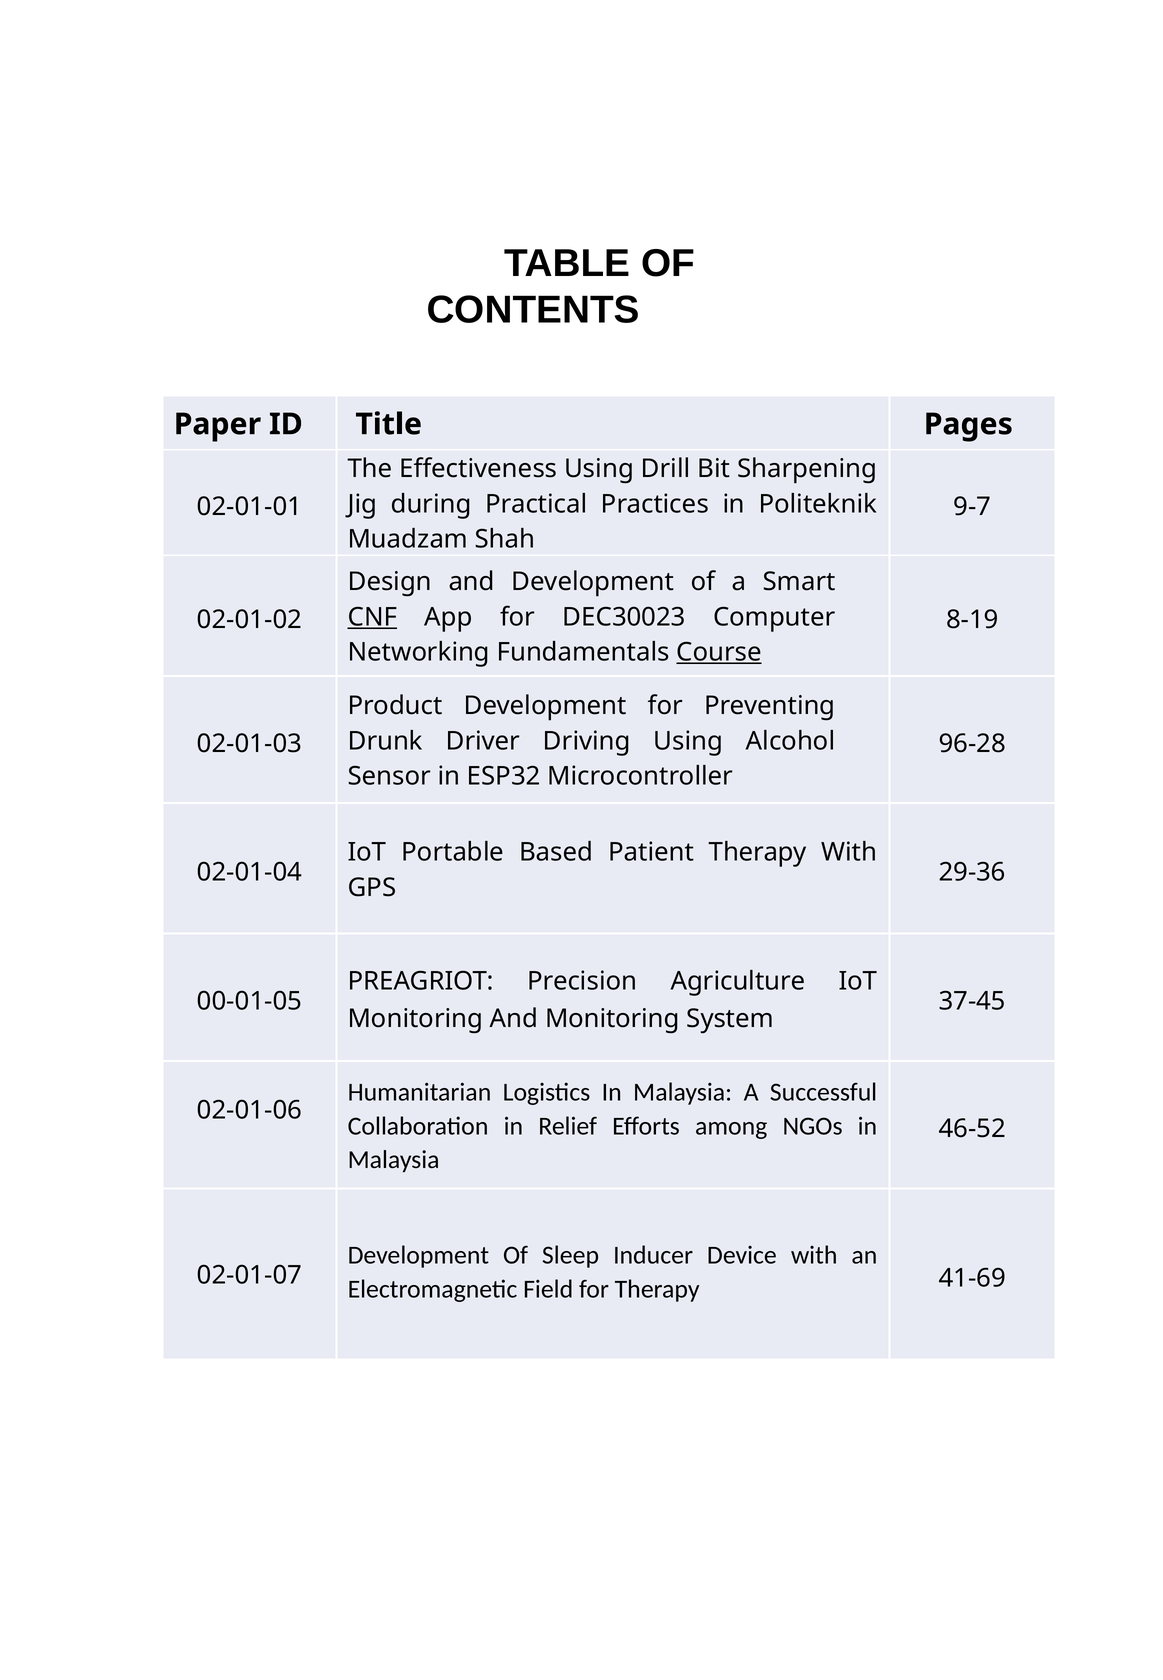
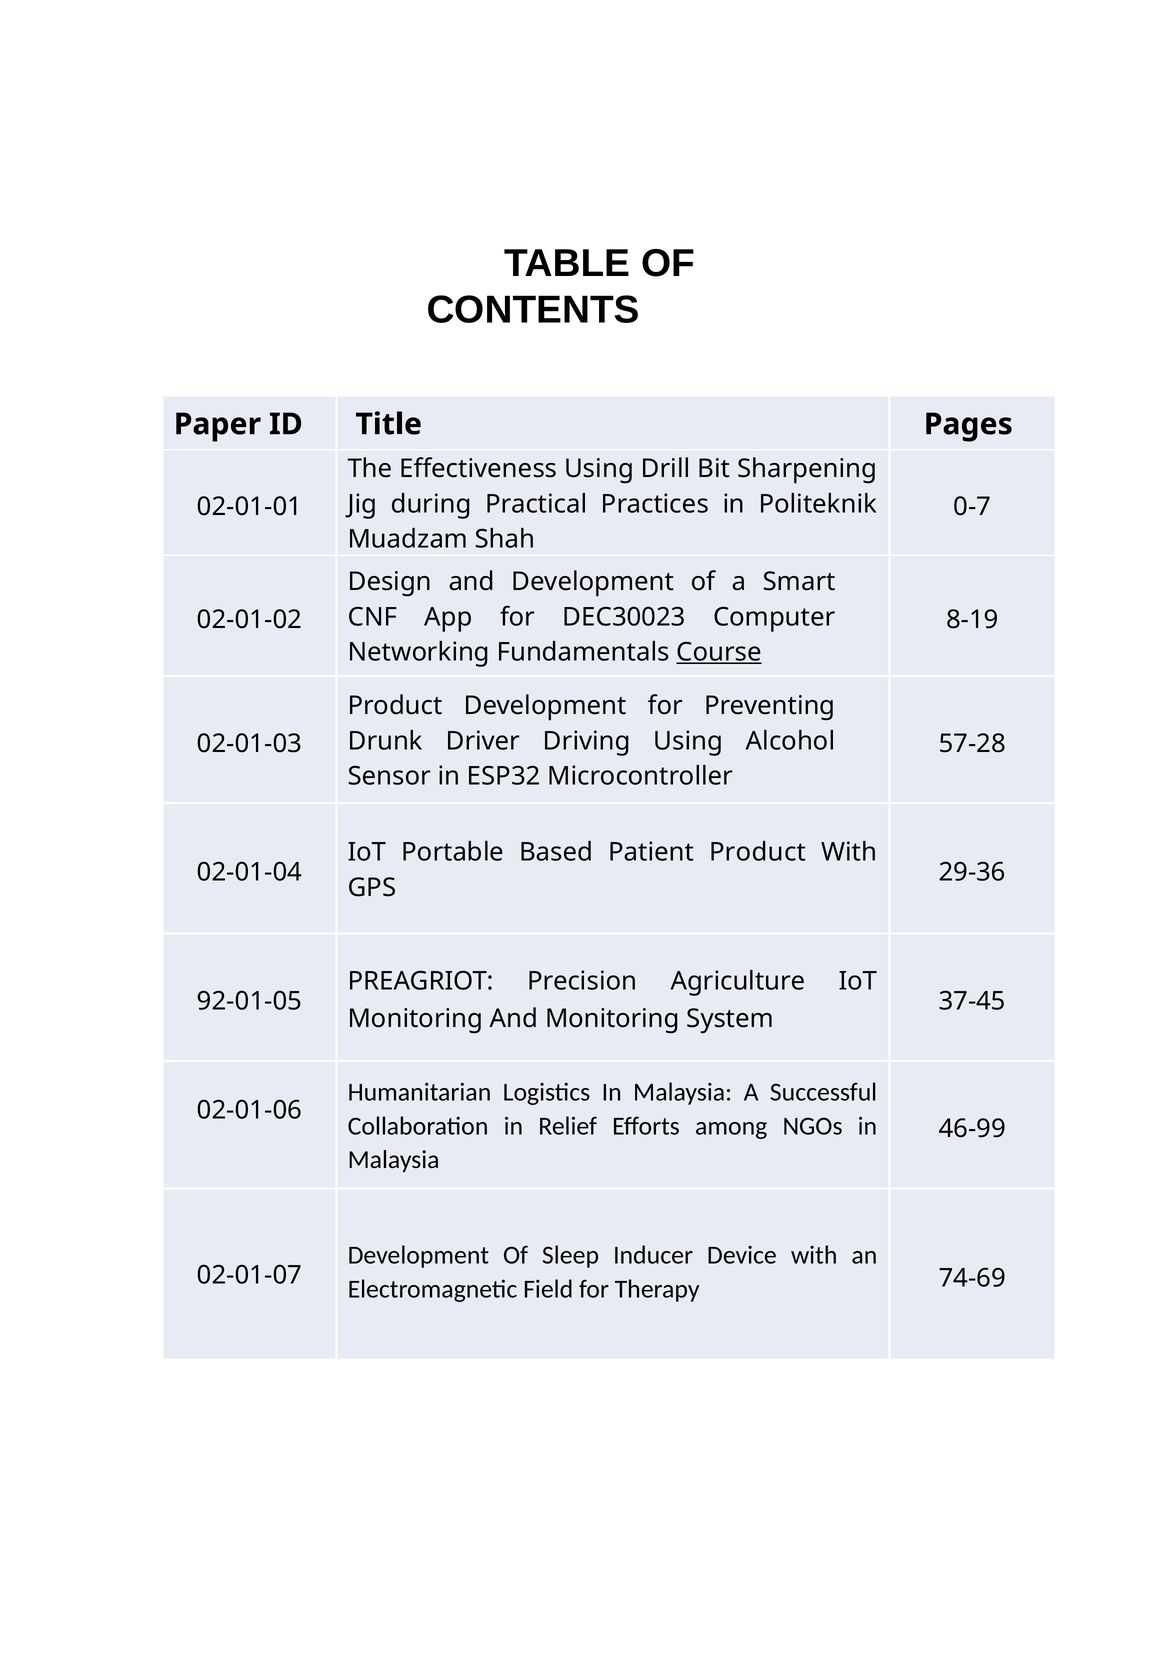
9-7: 9-7 -> 0-7
CNF underline: present -> none
96-28: 96-28 -> 57-28
Patient Therapy: Therapy -> Product
00-01-05: 00-01-05 -> 92-01-05
46-52: 46-52 -> 46-99
41-69: 41-69 -> 74-69
